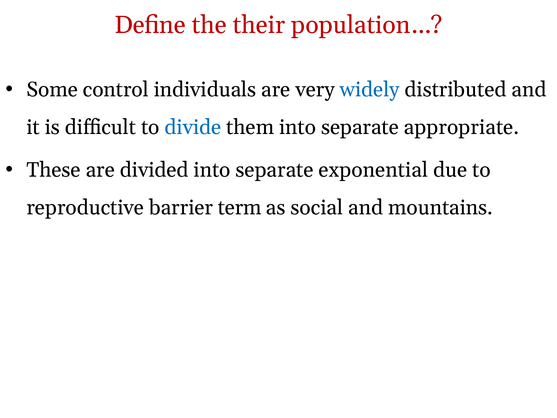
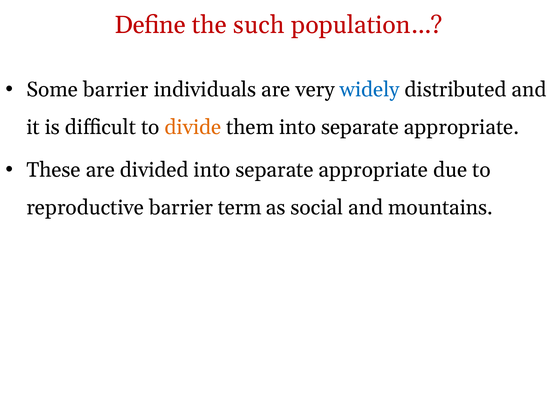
their: their -> such
Some control: control -> barrier
divide colour: blue -> orange
divided into separate exponential: exponential -> appropriate
